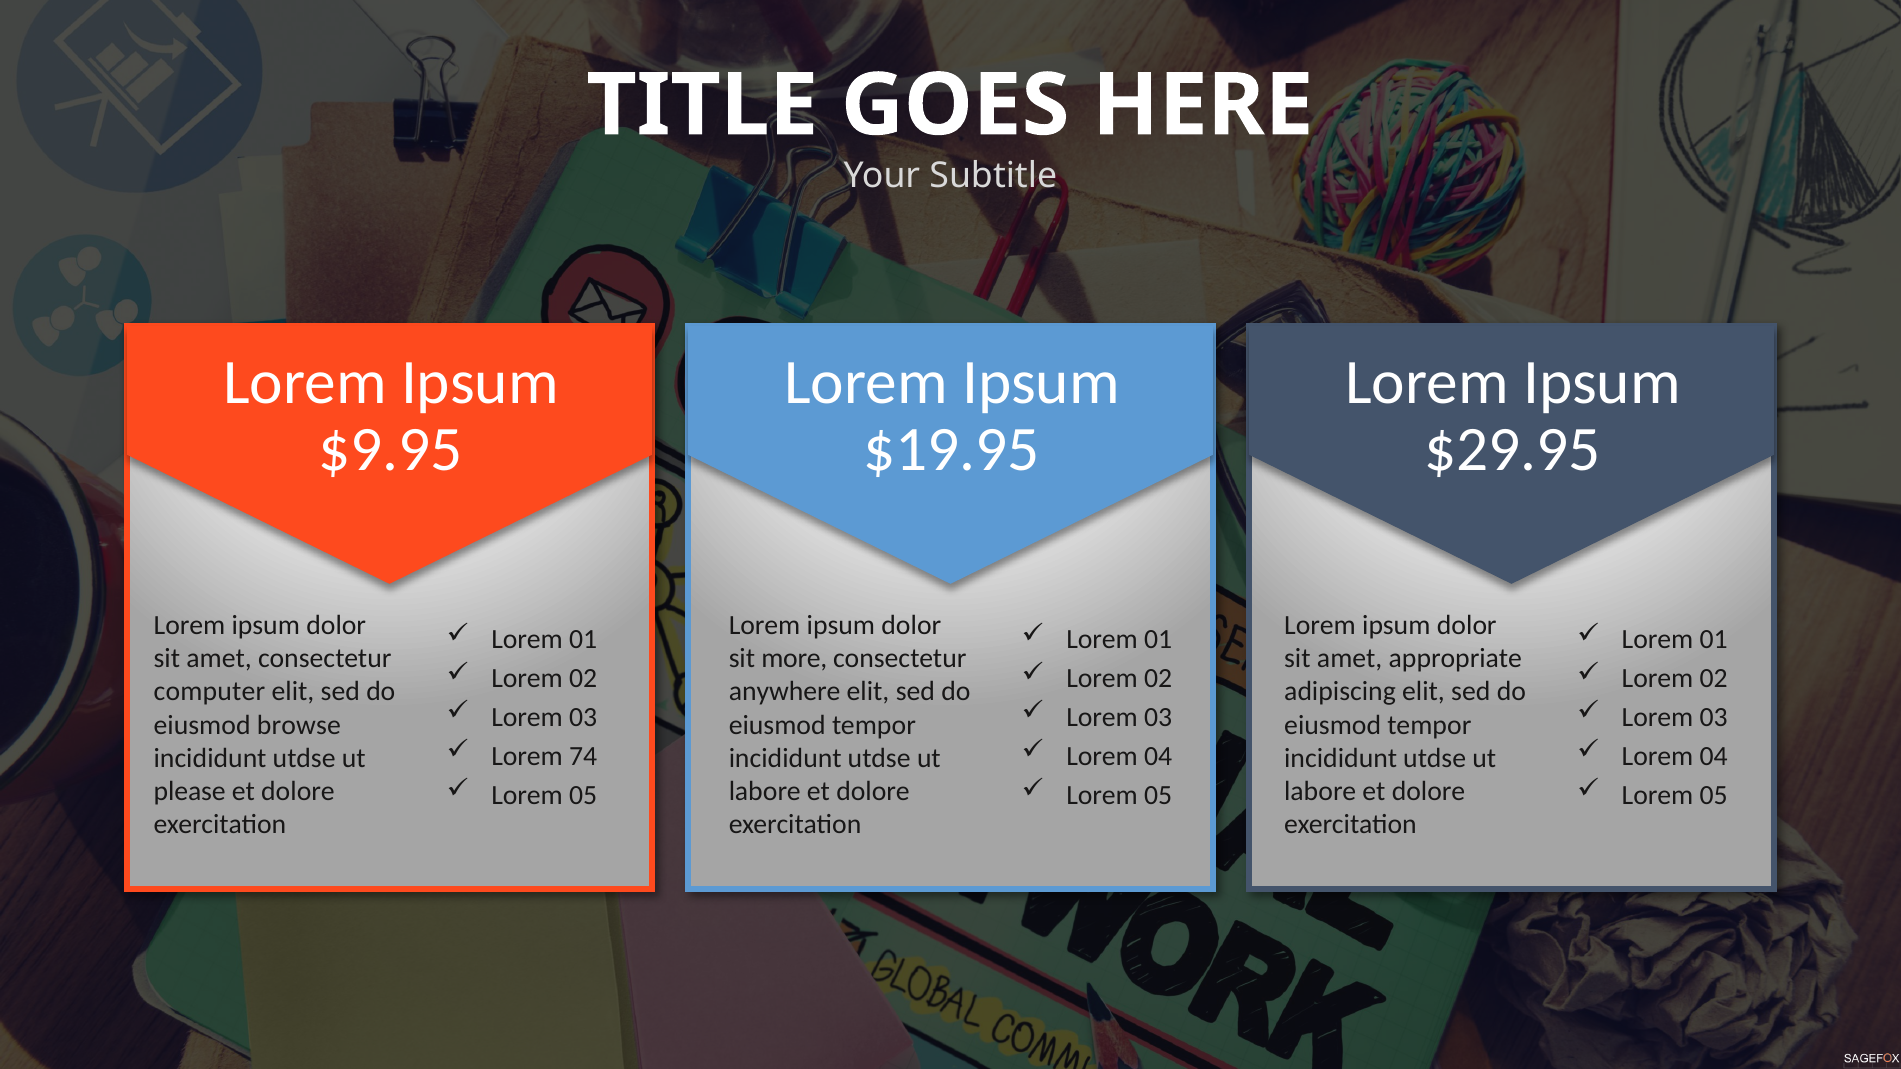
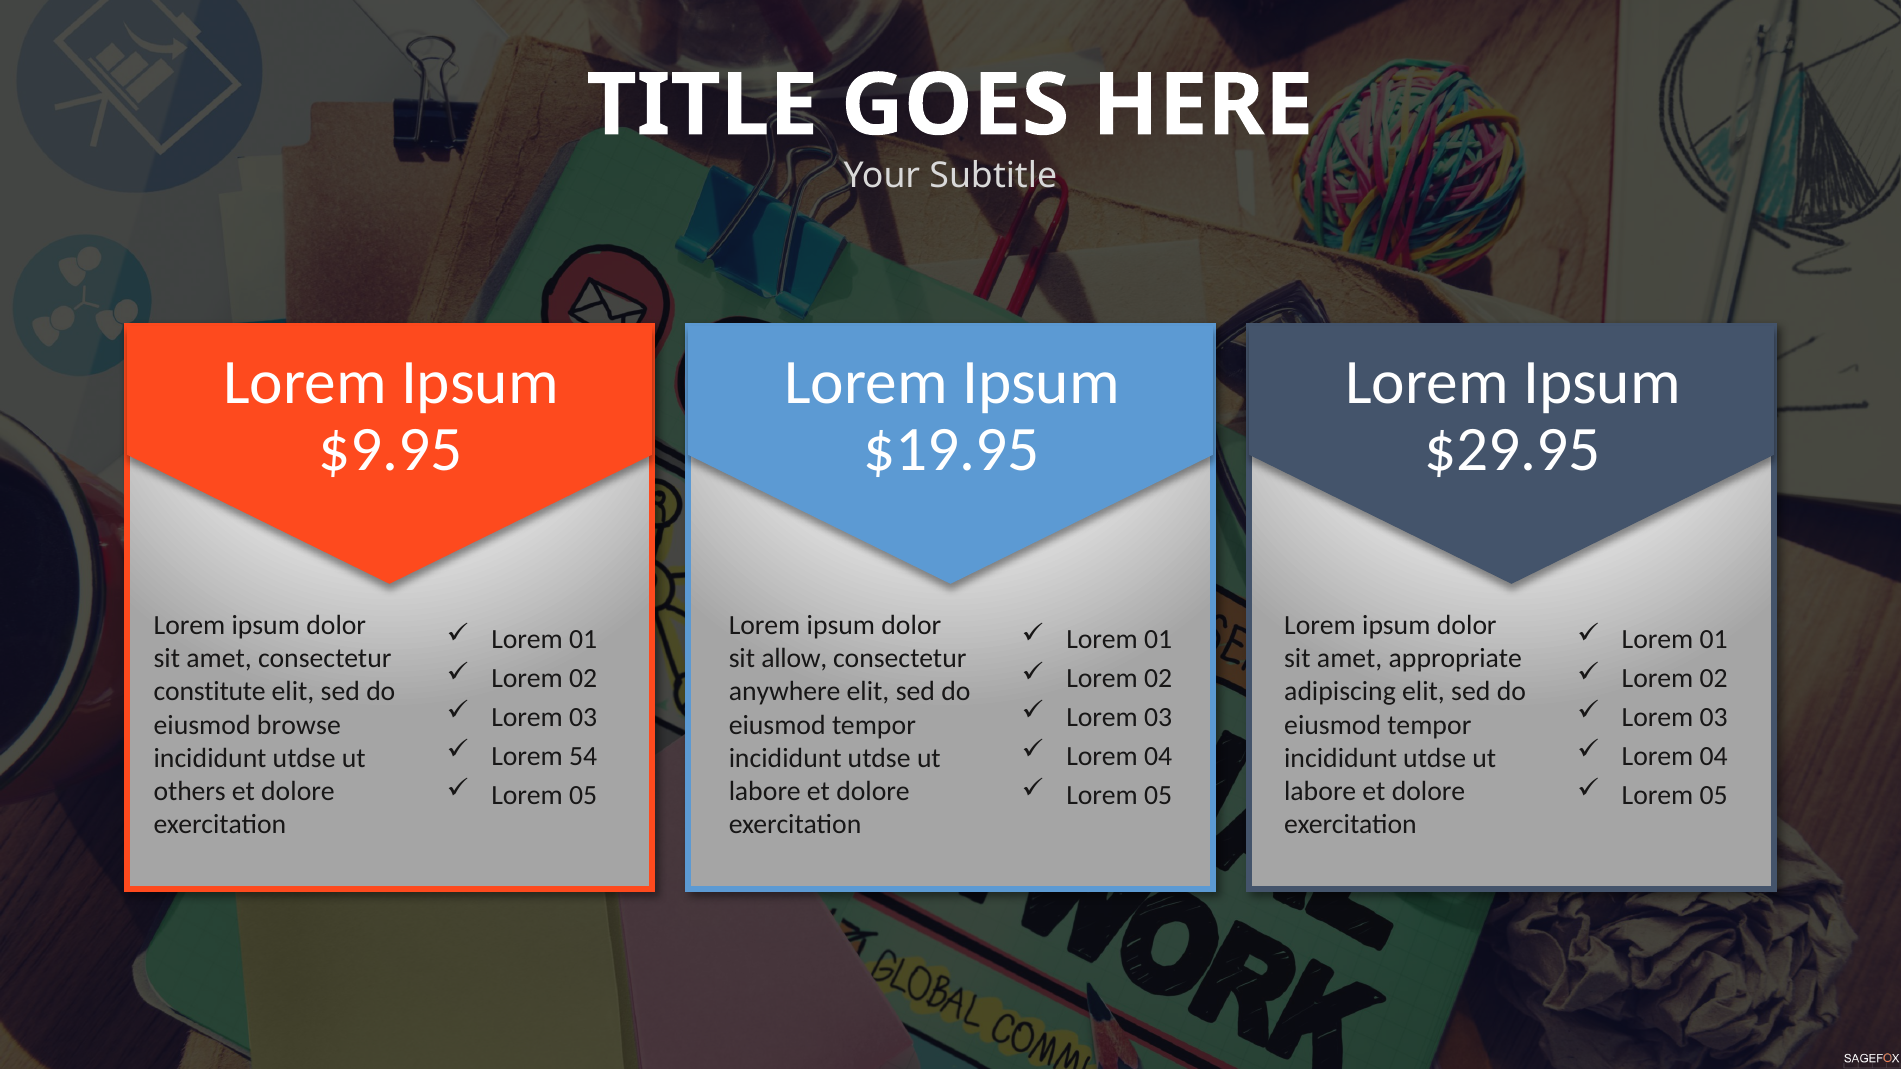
more: more -> allow
computer: computer -> constitute
74: 74 -> 54
please: please -> others
